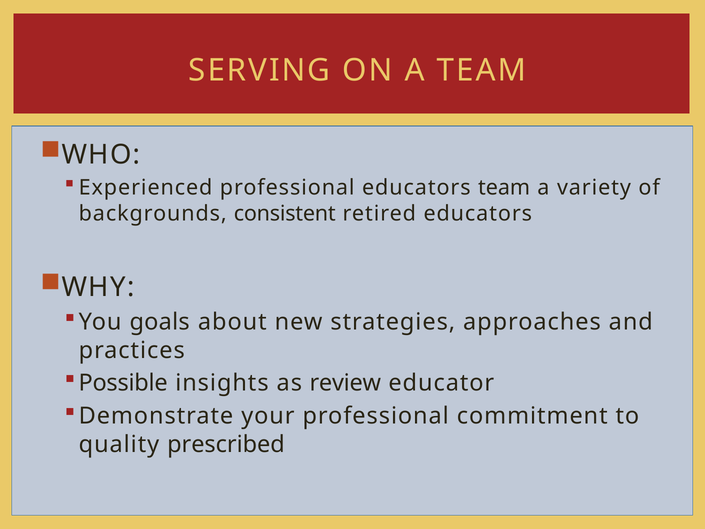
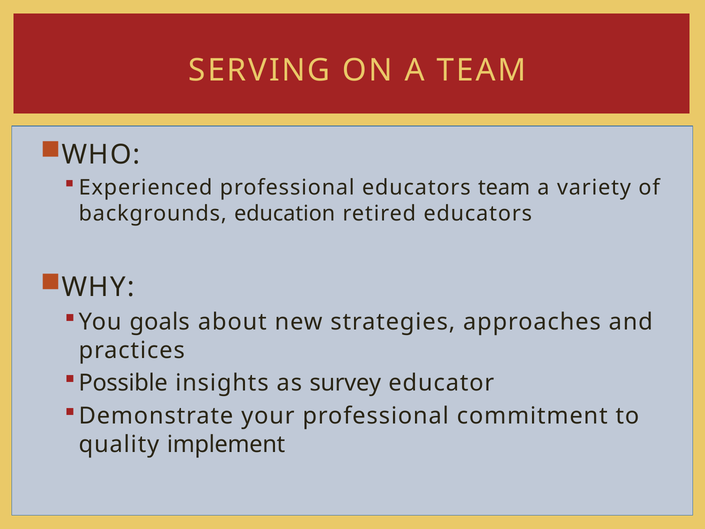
consistent: consistent -> education
review: review -> survey
prescribed: prescribed -> implement
